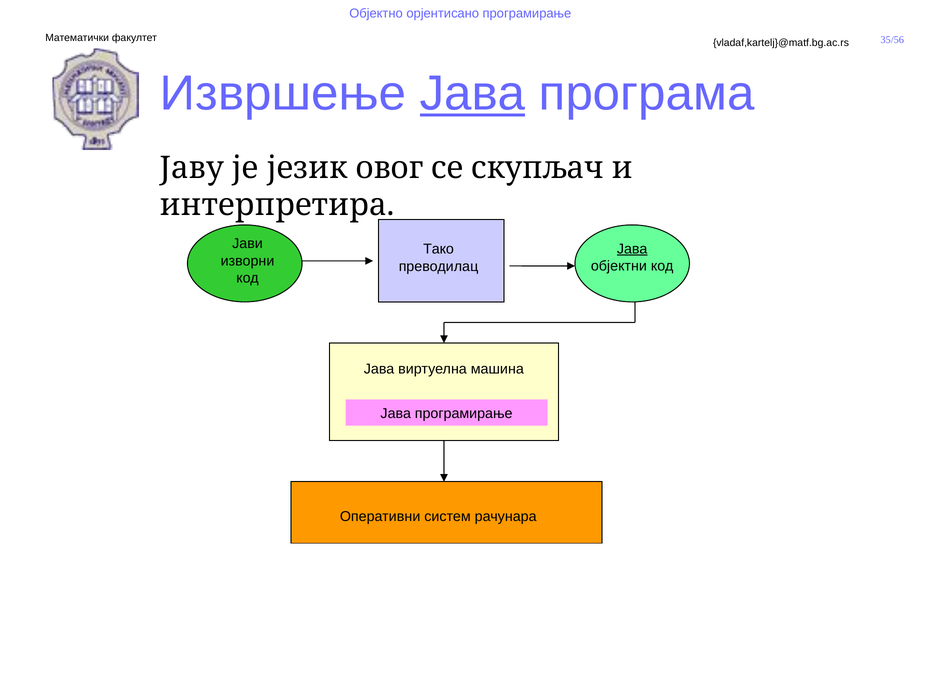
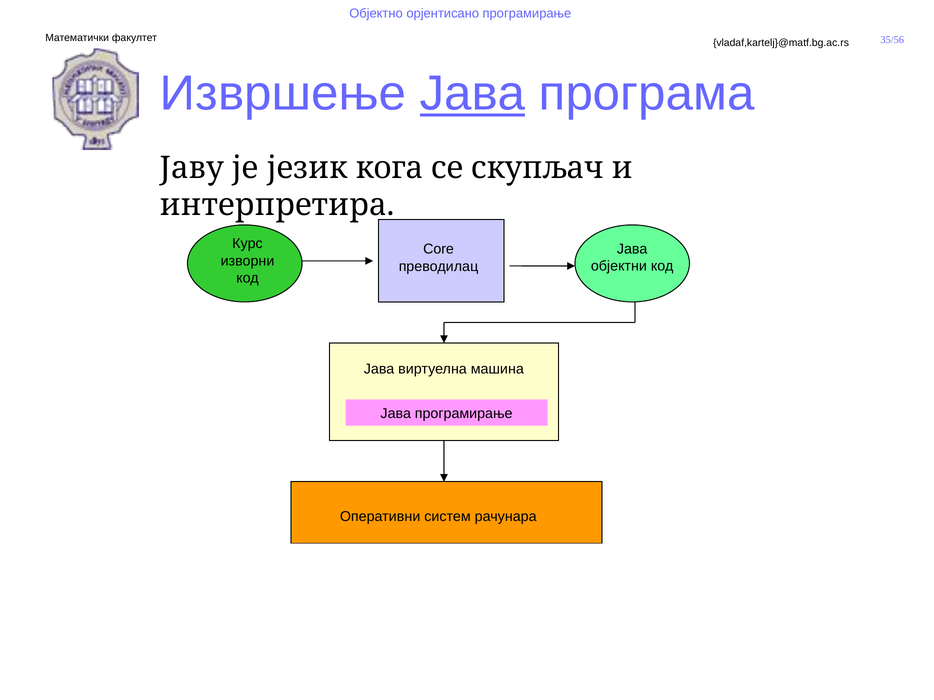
овог: овог -> кога
Јави: Јави -> Курс
Јава at (632, 249) underline: present -> none
Тако: Тако -> Core
